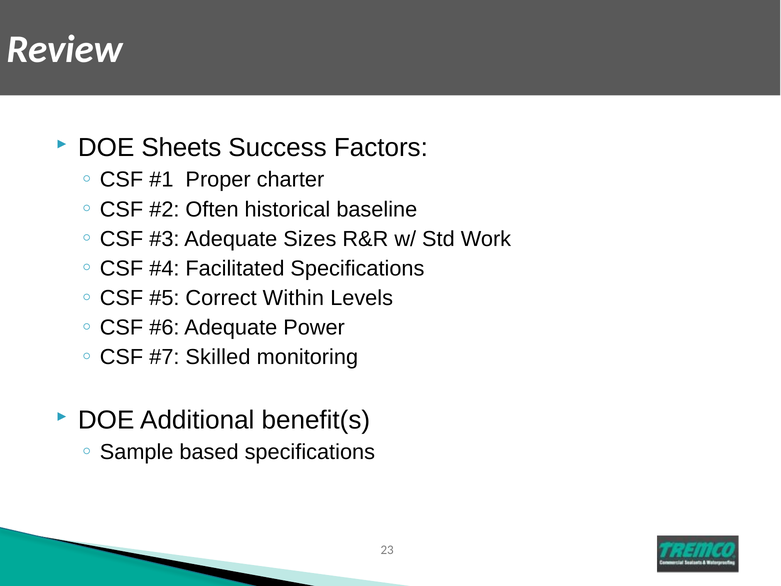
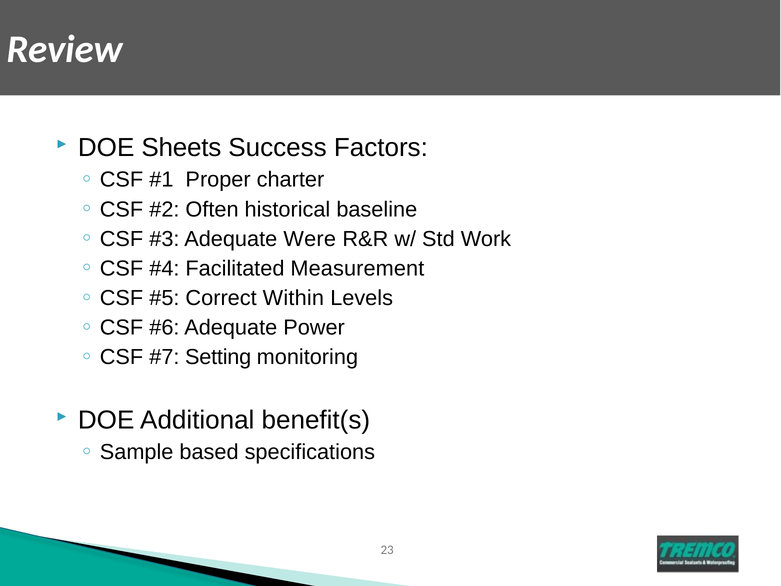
Sizes: Sizes -> Were
Facilitated Specifications: Specifications -> Measurement
Skilled: Skilled -> Setting
